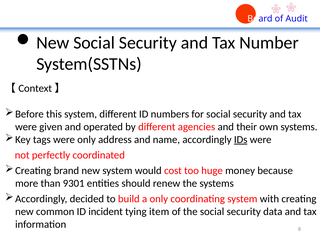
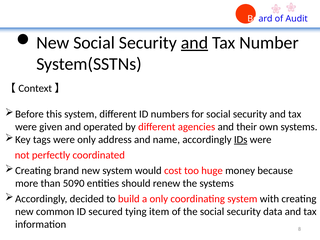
and at (195, 43) underline: none -> present
9301: 9301 -> 5090
incident: incident -> secured
